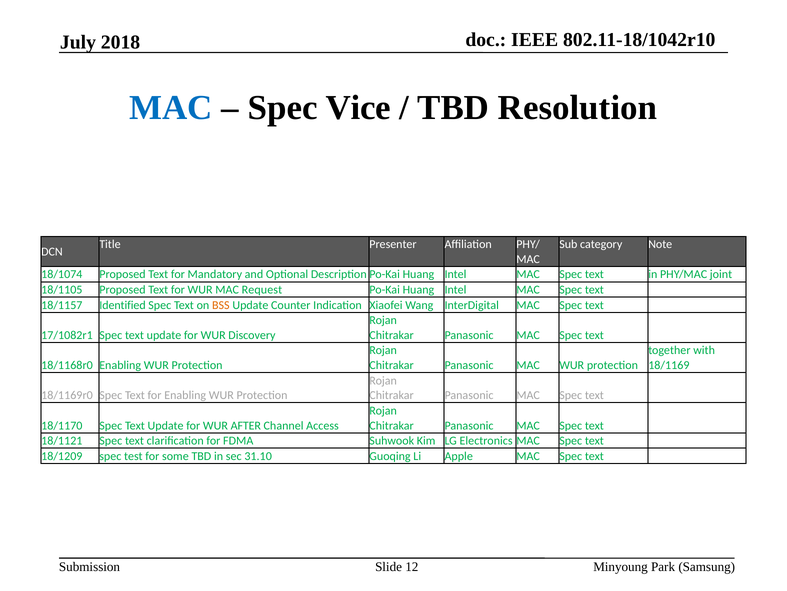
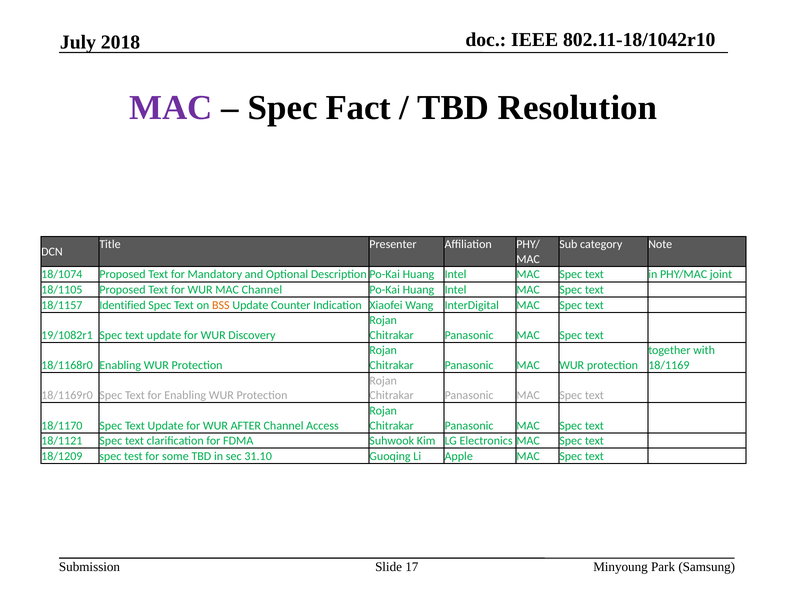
MAC at (171, 107) colour: blue -> purple
Vice: Vice -> Fact
MAC Request: Request -> Channel
17/1082r1: 17/1082r1 -> 19/1082r1
12: 12 -> 17
